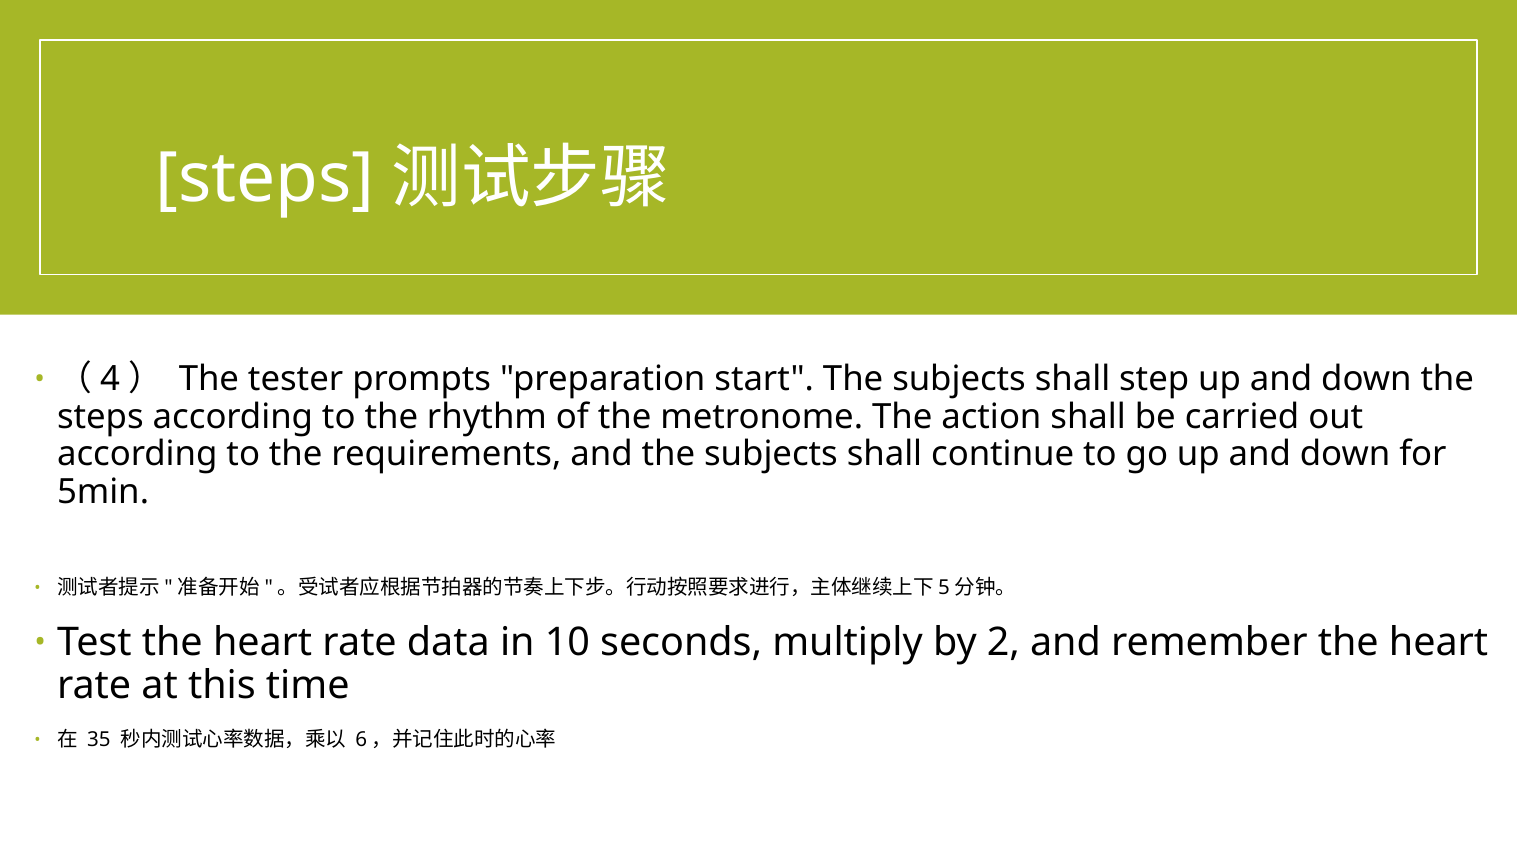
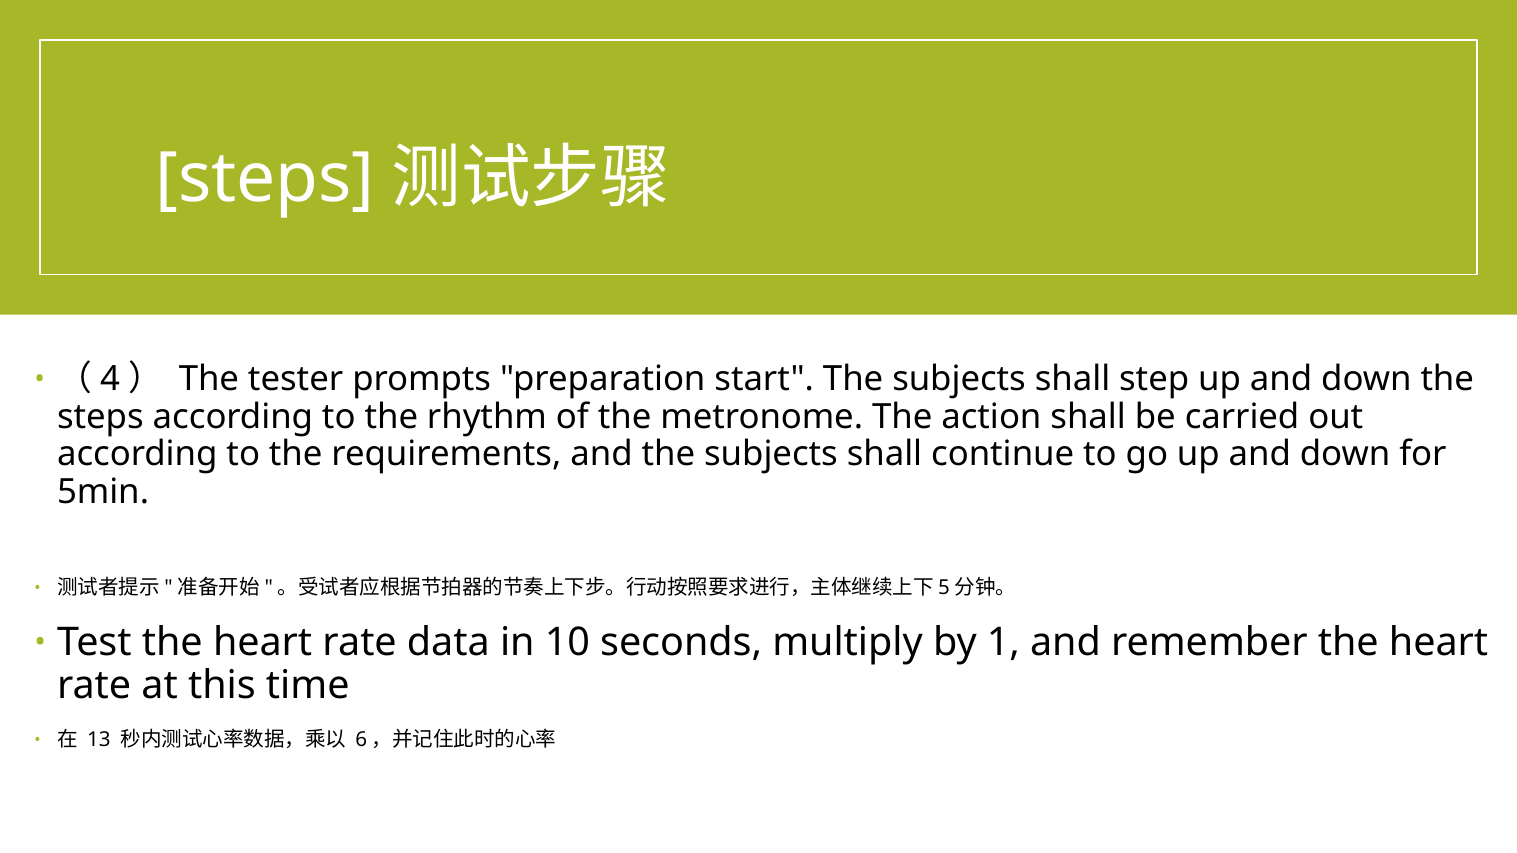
2: 2 -> 1
35: 35 -> 13
